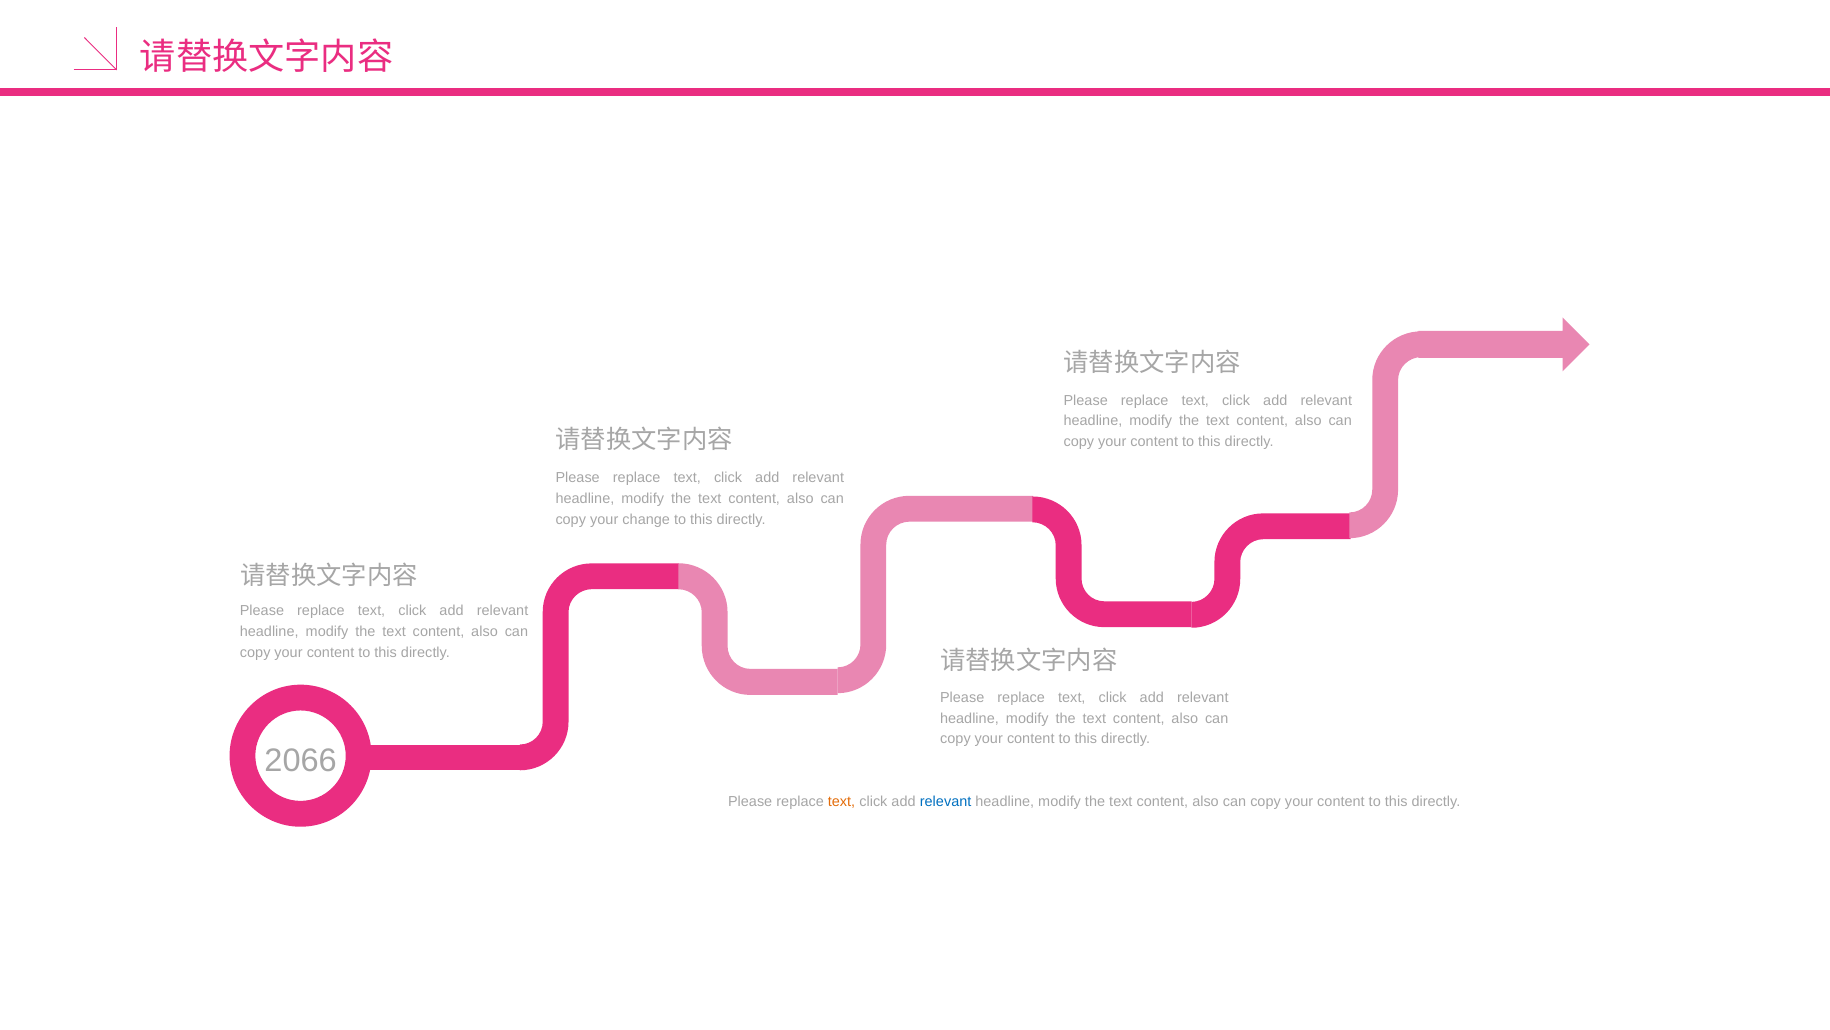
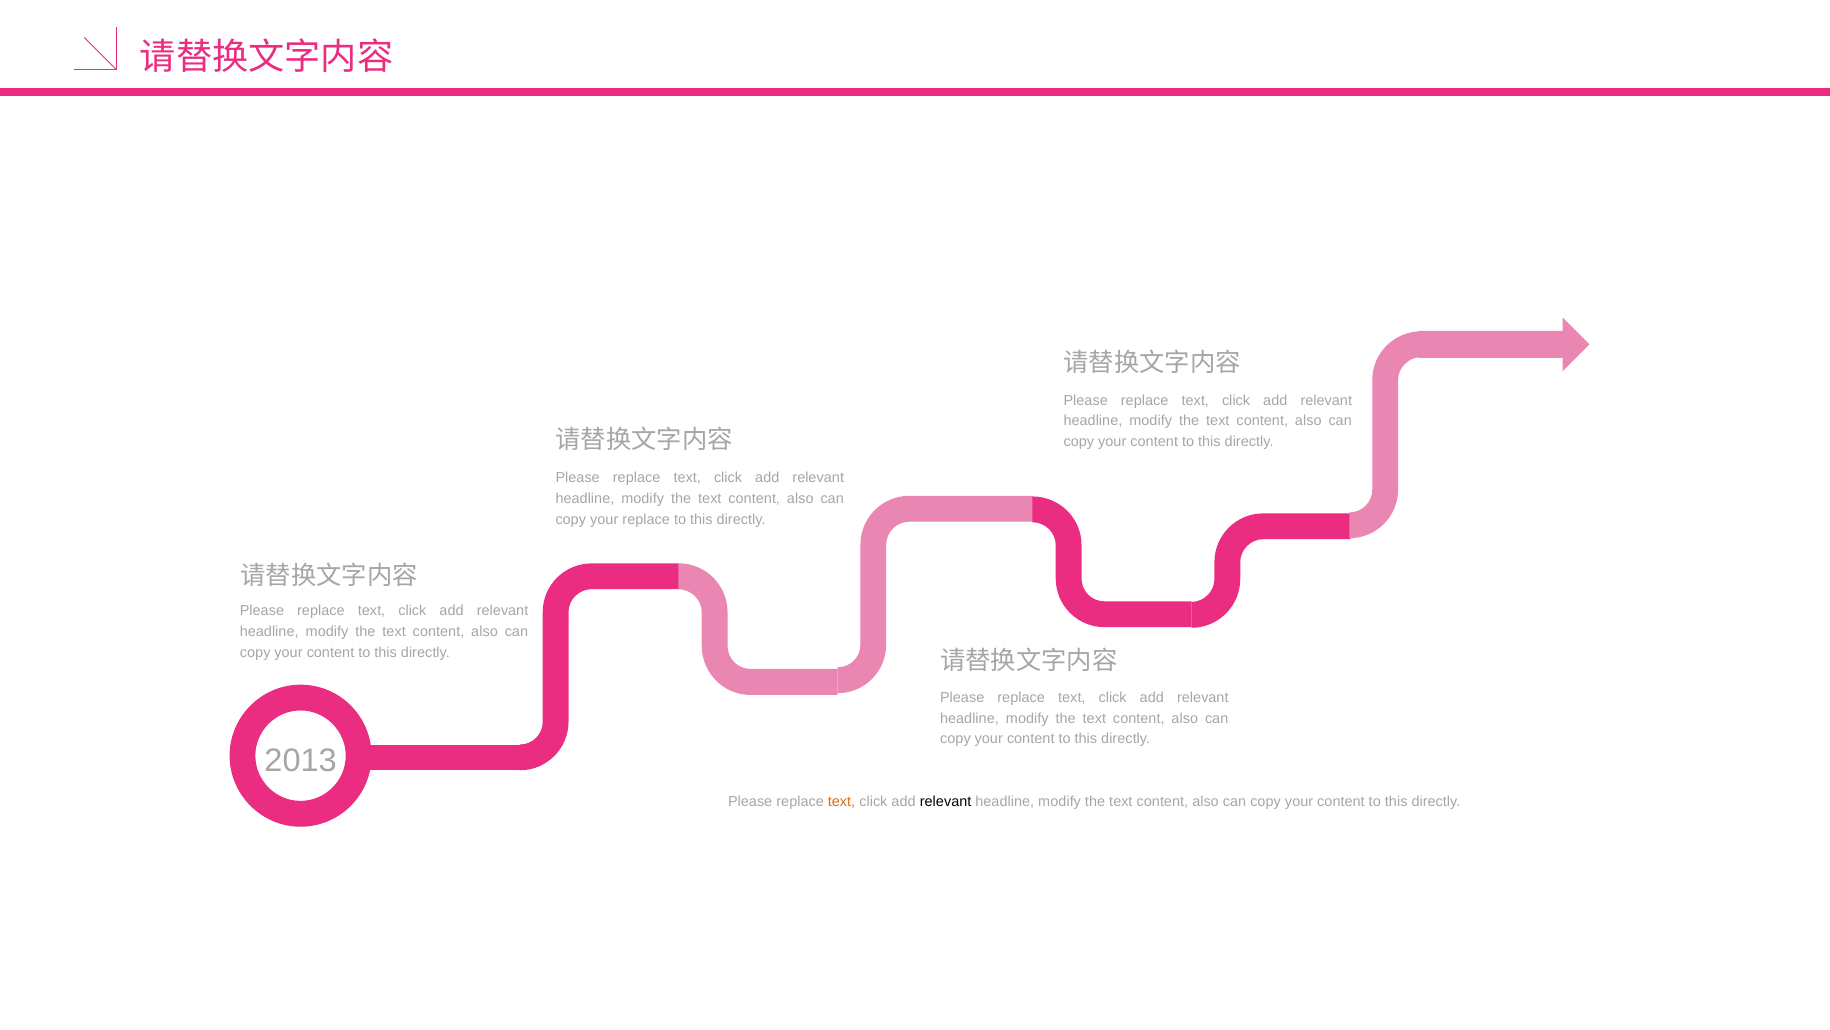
your change: change -> replace
2066: 2066 -> 2013
relevant at (946, 801) colour: blue -> black
